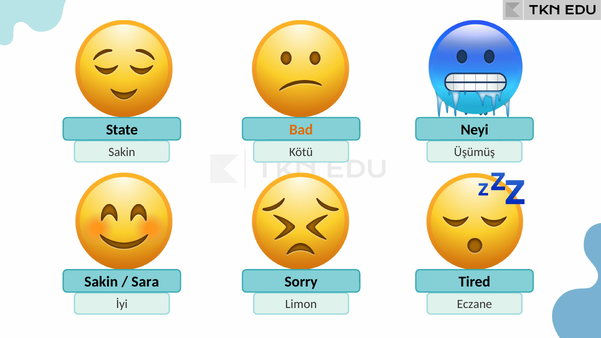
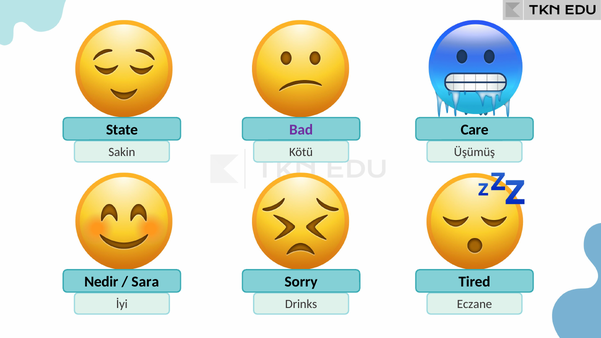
Bad colour: orange -> purple
Neyi: Neyi -> Care
Sakin at (101, 282): Sakin -> Nedir
Limon: Limon -> Drinks
